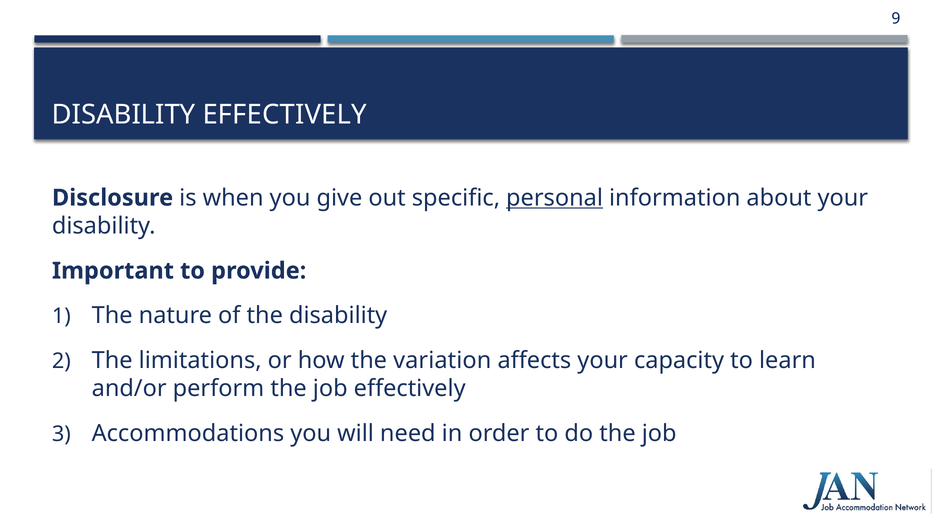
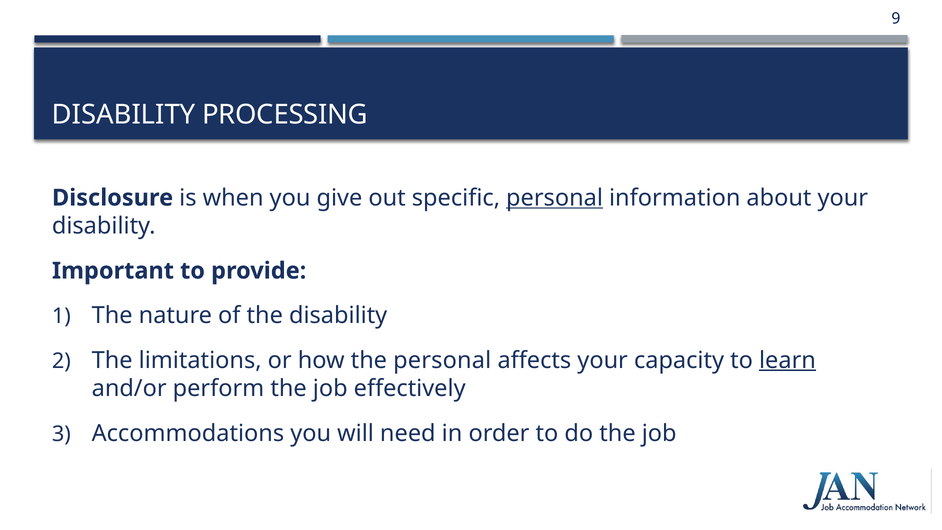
DISABILITY EFFECTIVELY: EFFECTIVELY -> PROCESSING
the variation: variation -> personal
learn underline: none -> present
